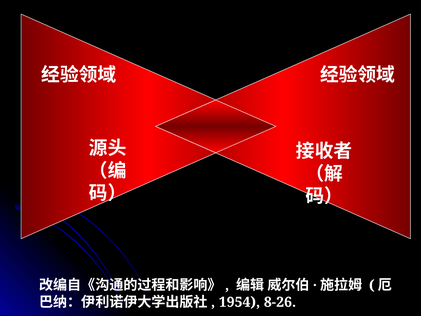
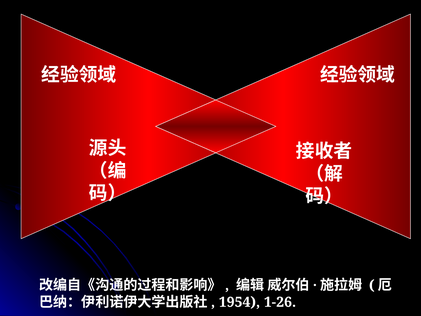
8-26: 8-26 -> 1-26
